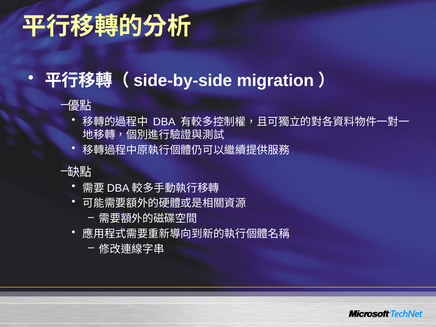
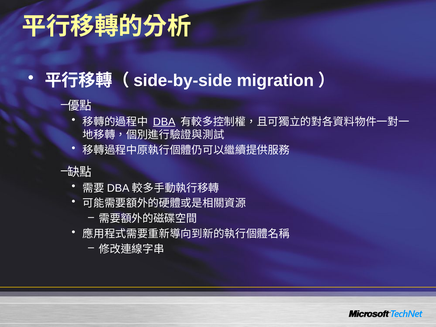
DBA underline: none -> present
